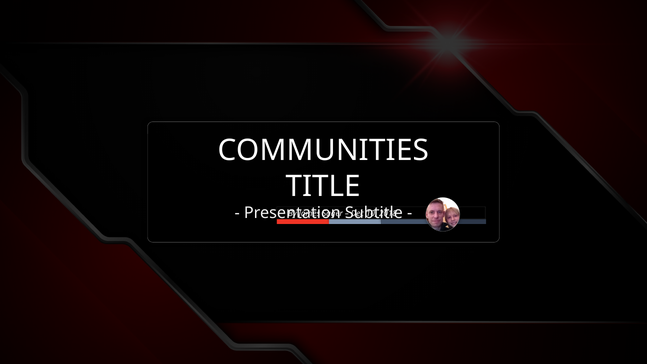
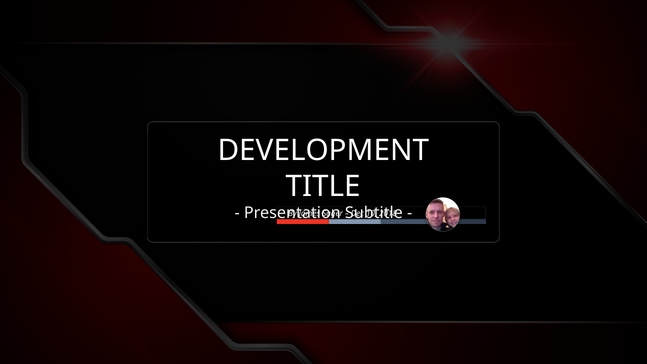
COMMUNITIES: COMMUNITIES -> DEVELOPMENT
